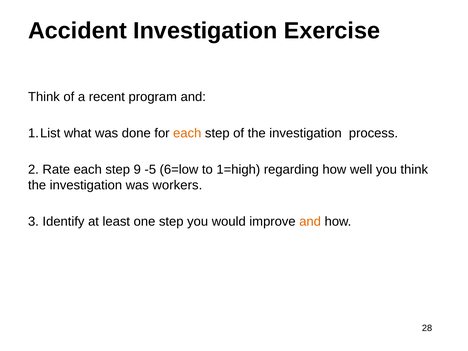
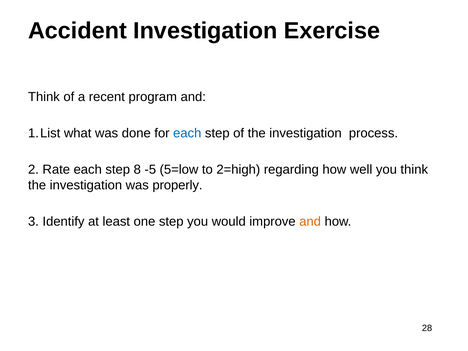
each at (187, 133) colour: orange -> blue
9: 9 -> 8
6=low: 6=low -> 5=low
1=high: 1=high -> 2=high
workers: workers -> properly
